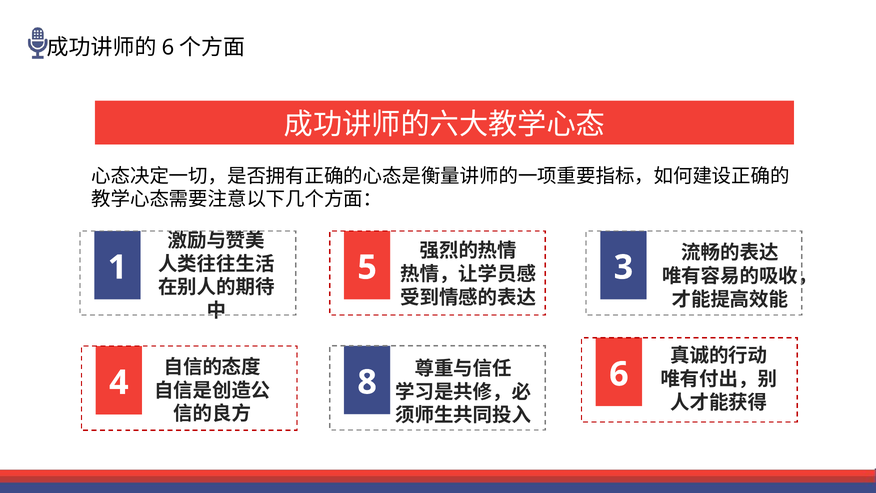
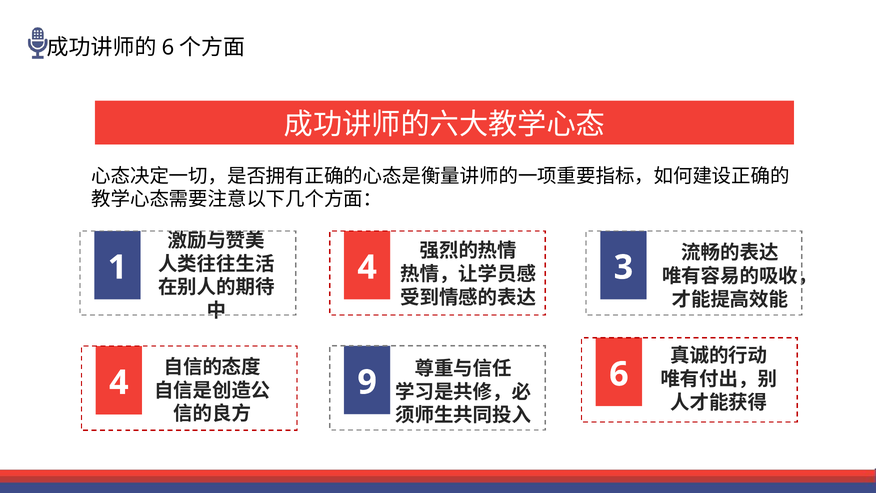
1 5: 5 -> 4
8: 8 -> 9
